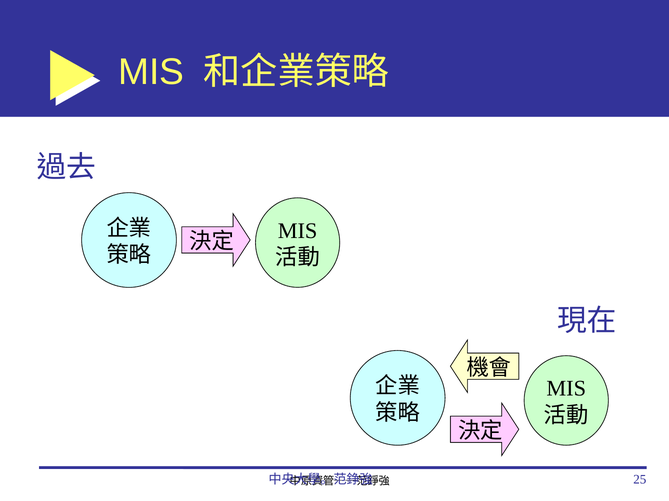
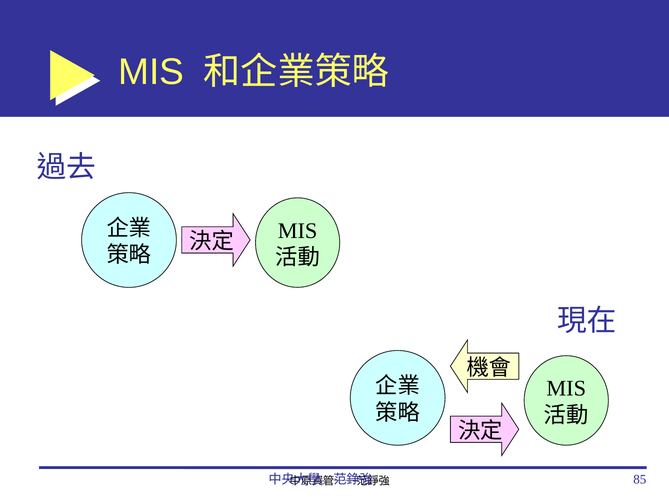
25: 25 -> 85
